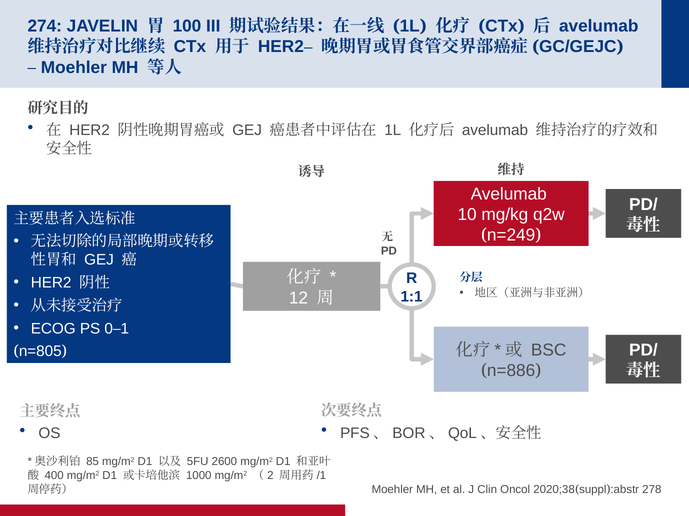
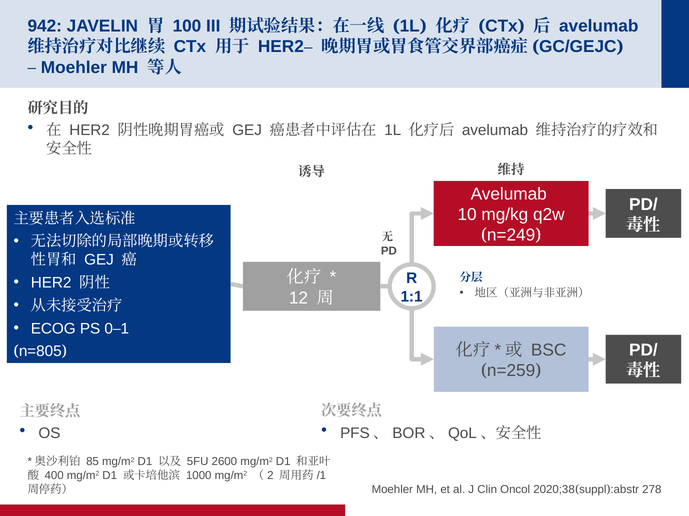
274: 274 -> 942
n=886: n=886 -> n=259
